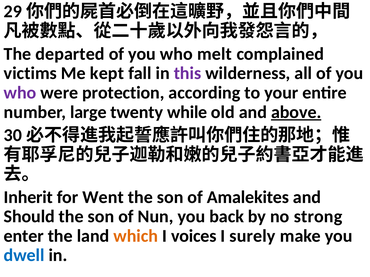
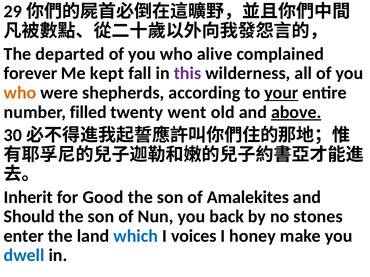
melt: melt -> alive
victims: victims -> forever
who at (20, 93) colour: purple -> orange
protection: protection -> shepherds
your underline: none -> present
large: large -> filled
while: while -> went
Went: Went -> Good
strong: strong -> stones
which colour: orange -> blue
surely: surely -> honey
